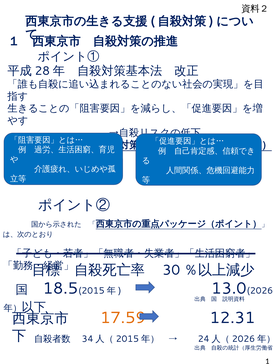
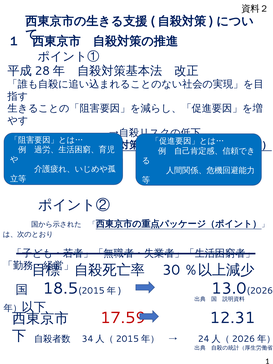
17.59 colour: orange -> red
